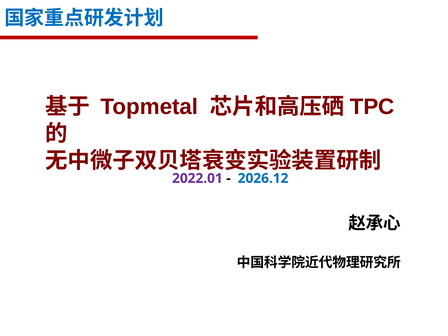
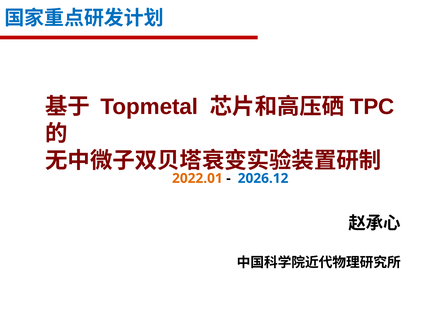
2022.01 colour: purple -> orange
